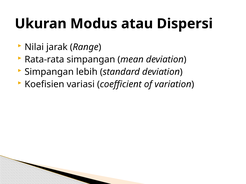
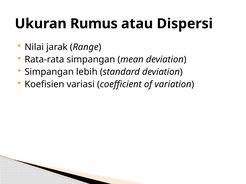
Modus: Modus -> Rumus
